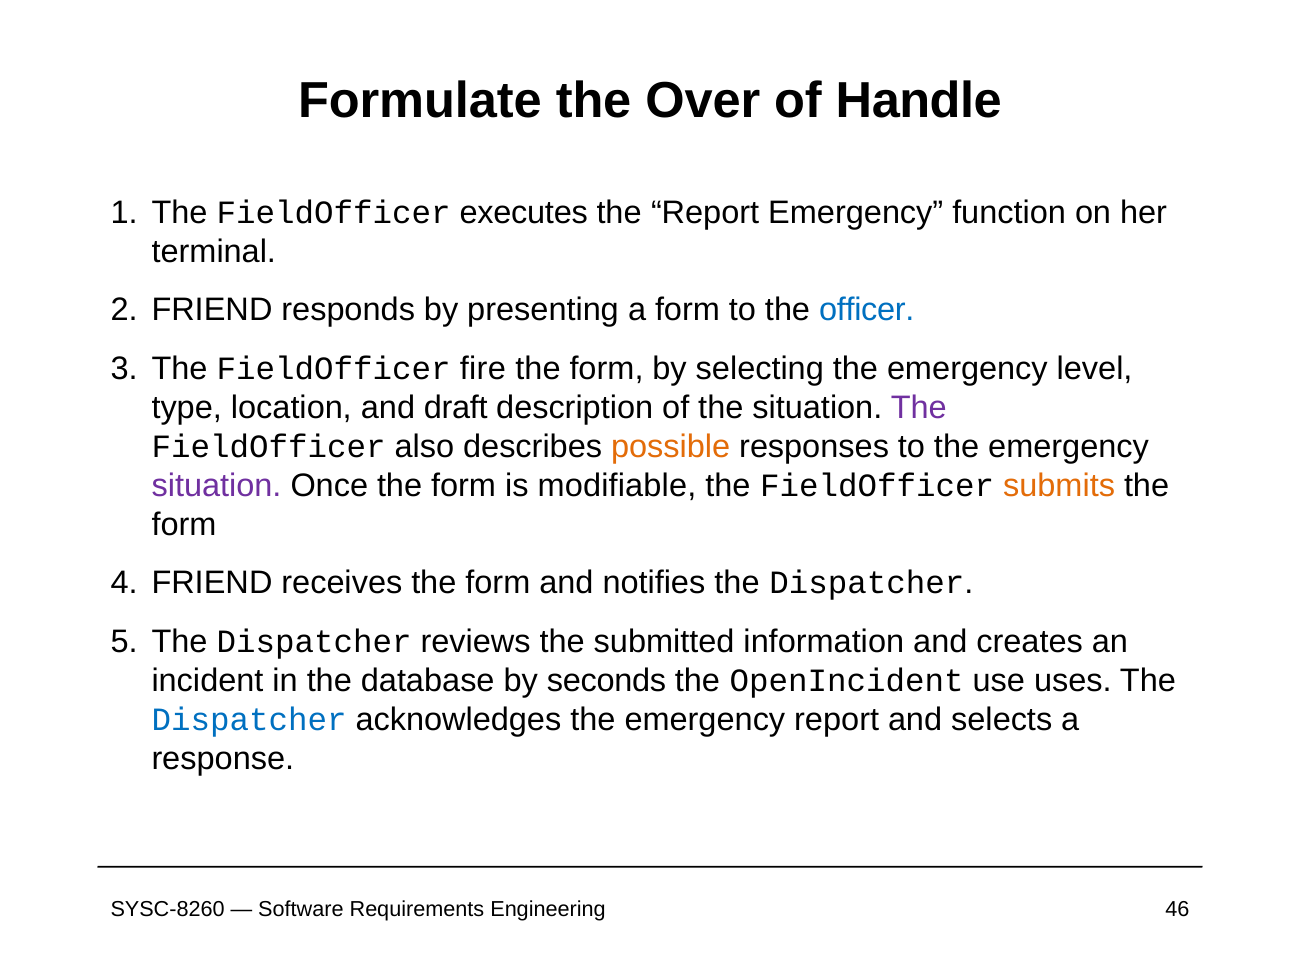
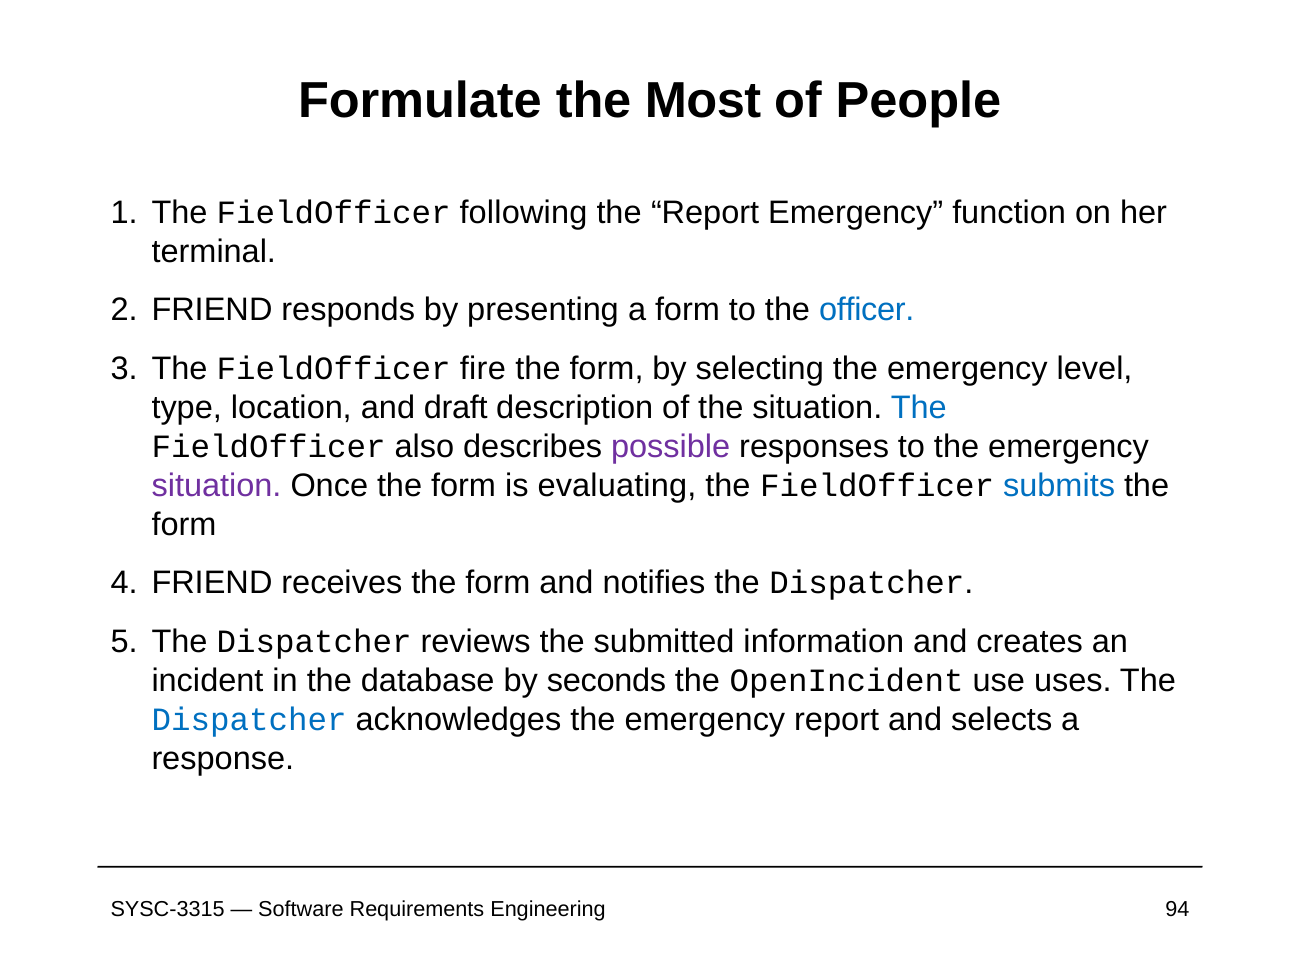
Over: Over -> Most
Handle: Handle -> People
executes: executes -> following
The at (919, 407) colour: purple -> blue
possible colour: orange -> purple
modifiable: modifiable -> evaluating
submits colour: orange -> blue
SYSC-8260: SYSC-8260 -> SYSC-3315
46: 46 -> 94
